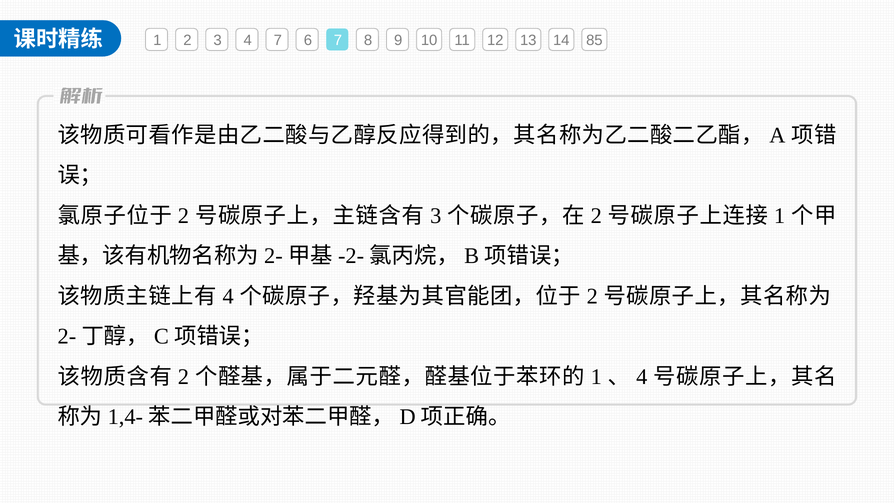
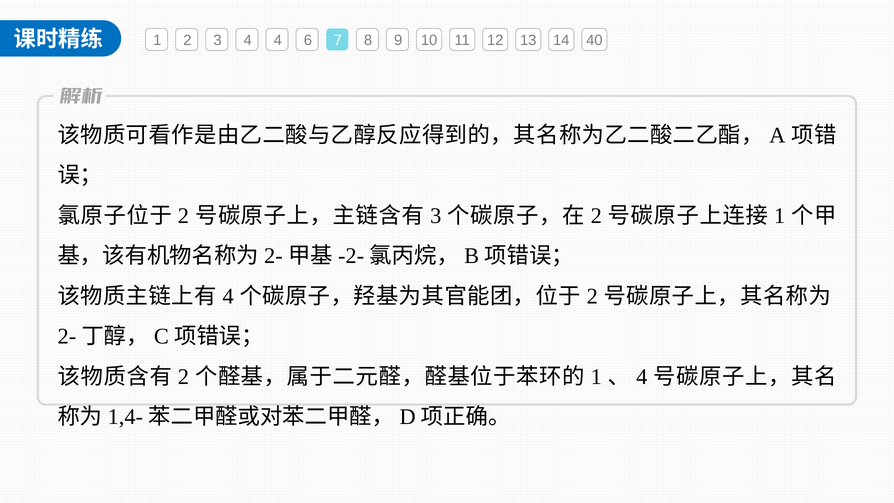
4 7: 7 -> 4
85: 85 -> 40
